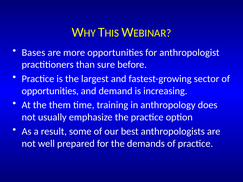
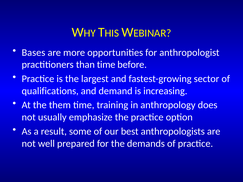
than sure: sure -> time
opportunities at (50, 91): opportunities -> qualifications
